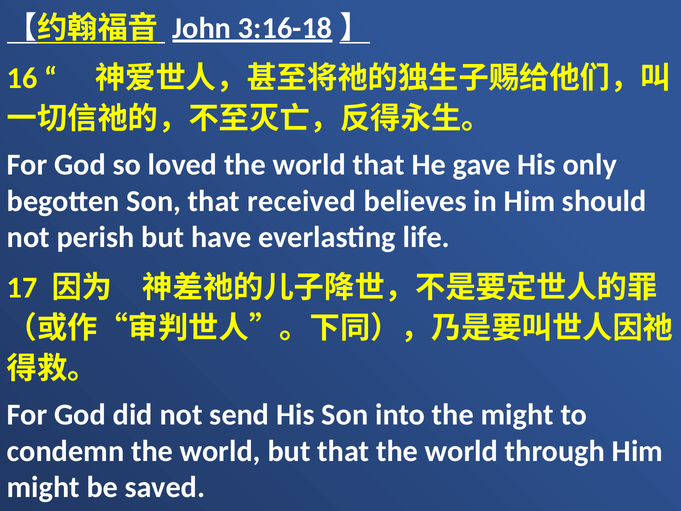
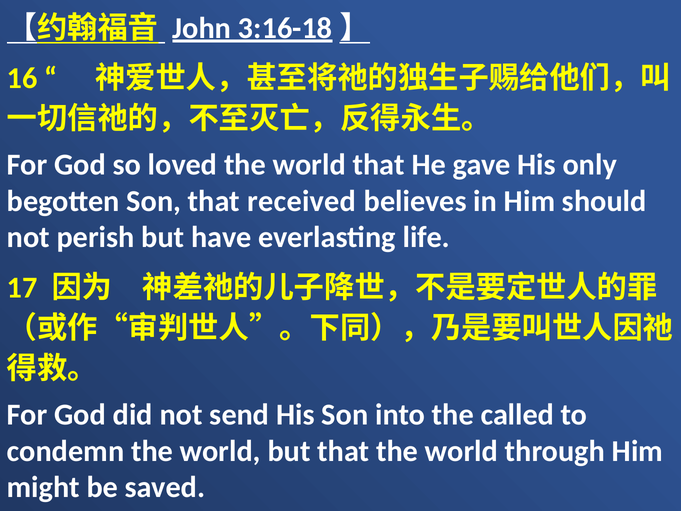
the might: might -> called
